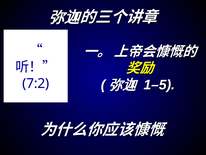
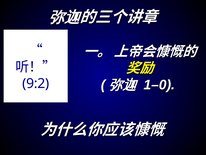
1–5: 1–5 -> 1–0
7:2: 7:2 -> 9:2
